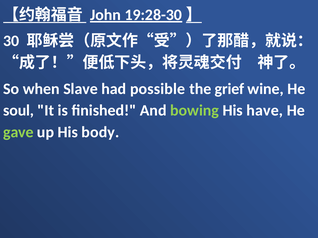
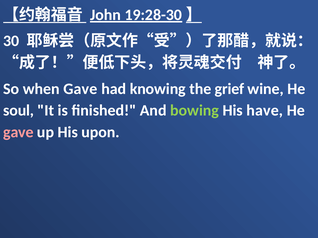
when Slave: Slave -> Gave
possible: possible -> knowing
gave at (18, 132) colour: light green -> pink
body: body -> upon
